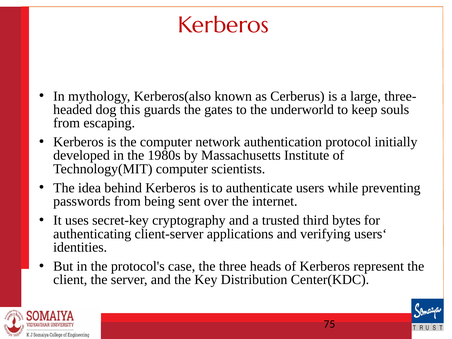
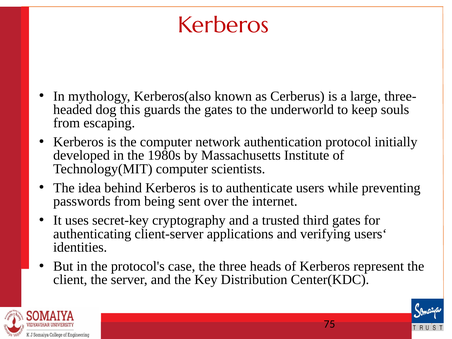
third bytes: bytes -> gates
